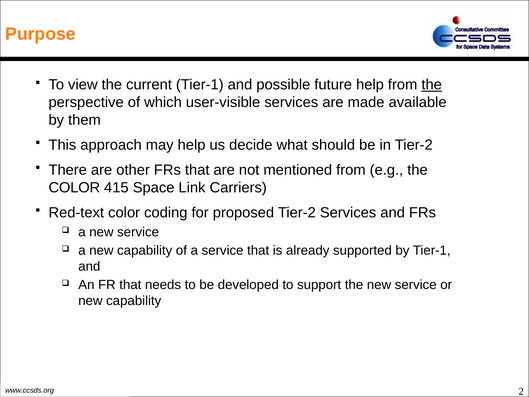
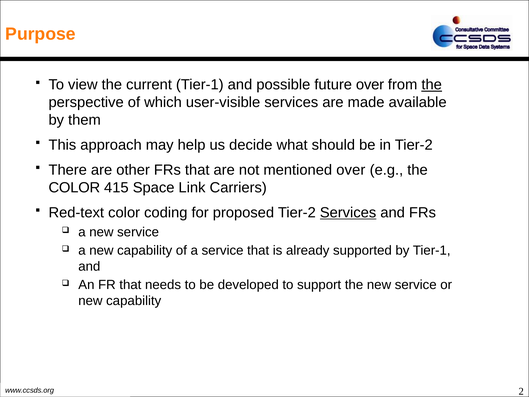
future help: help -> over
mentioned from: from -> over
Services at (348, 213) underline: none -> present
